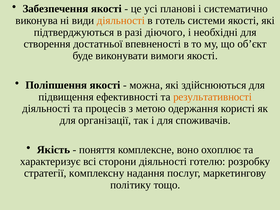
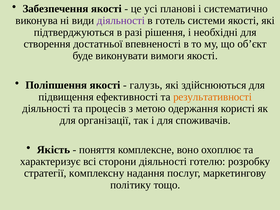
діяльності at (121, 20) colour: orange -> purple
діючого: діючого -> рішення
можна: можна -> галузь
